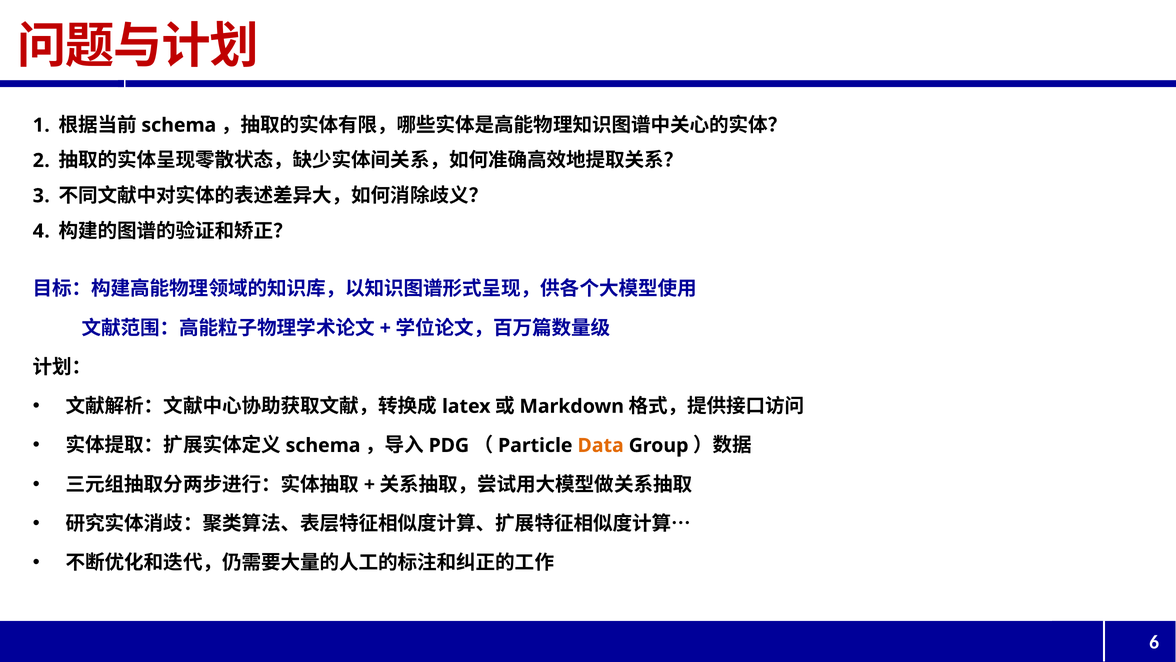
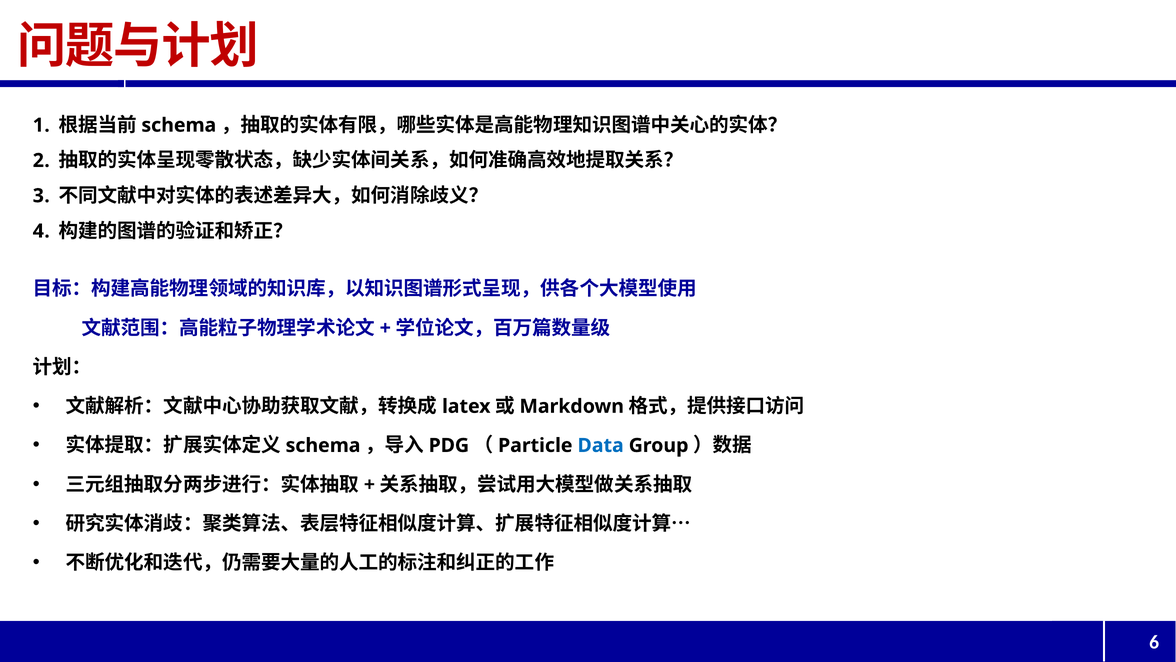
Data colour: orange -> blue
